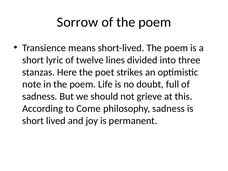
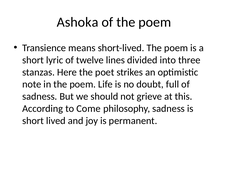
Sorrow: Sorrow -> Ashoka
